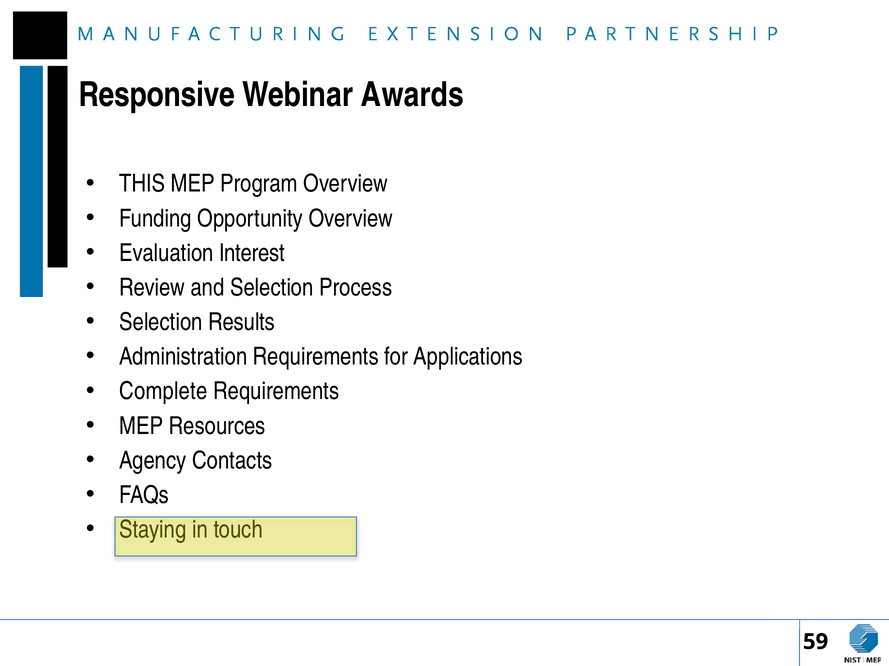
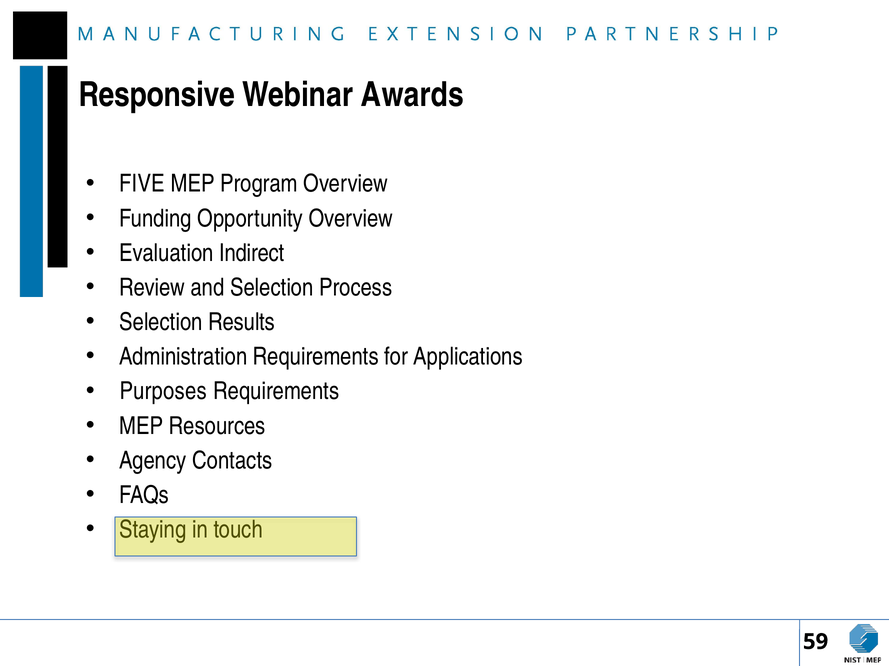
THIS: THIS -> FIVE
Interest: Interest -> Indirect
Complete: Complete -> Purposes
